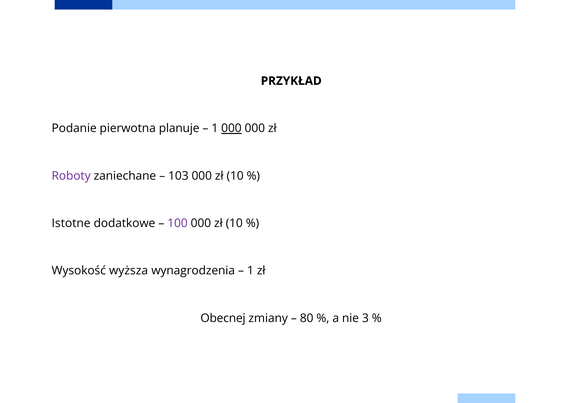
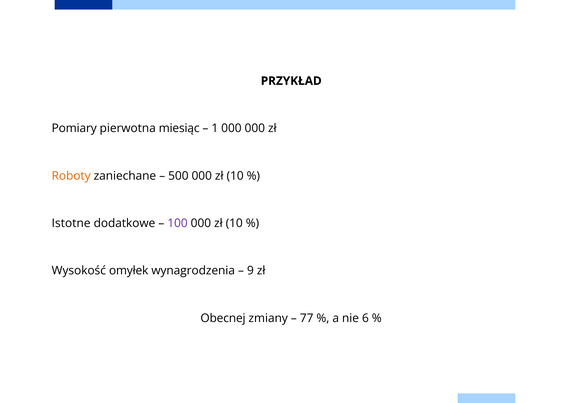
Podanie: Podanie -> Pomiary
planuje: planuje -> miesiąc
000 at (231, 128) underline: present -> none
Roboty colour: purple -> orange
103: 103 -> 500
wyższa: wyższa -> omyłek
1 at (250, 271): 1 -> 9
80: 80 -> 77
3: 3 -> 6
